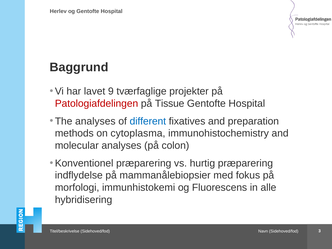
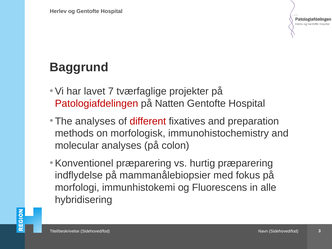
9: 9 -> 7
Tissue: Tissue -> Natten
different colour: blue -> red
cytoplasma: cytoplasma -> morfologisk
